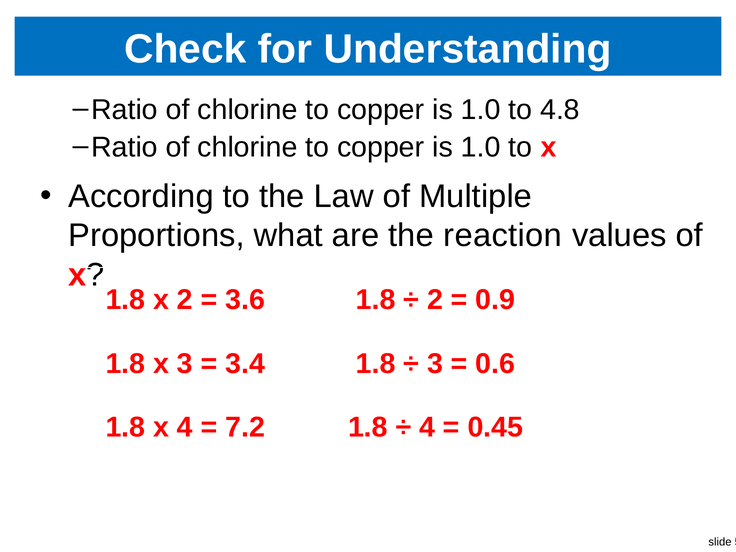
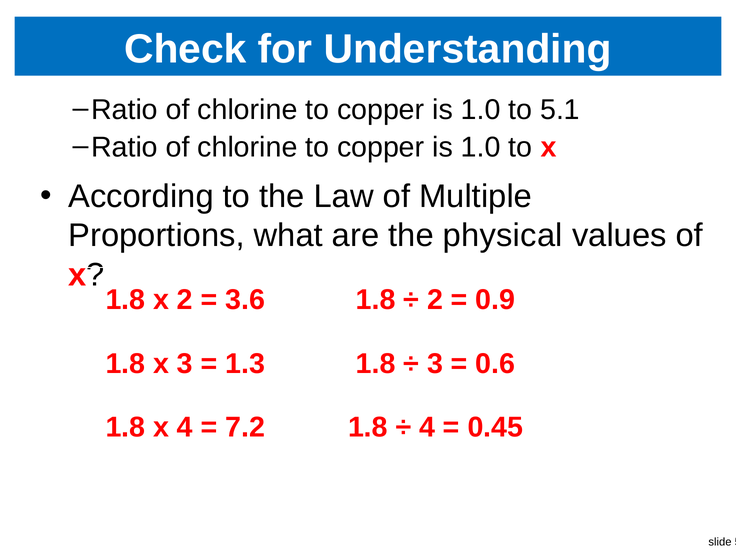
4.8: 4.8 -> 5.1
reaction: reaction -> physical
3.4: 3.4 -> 1.3
